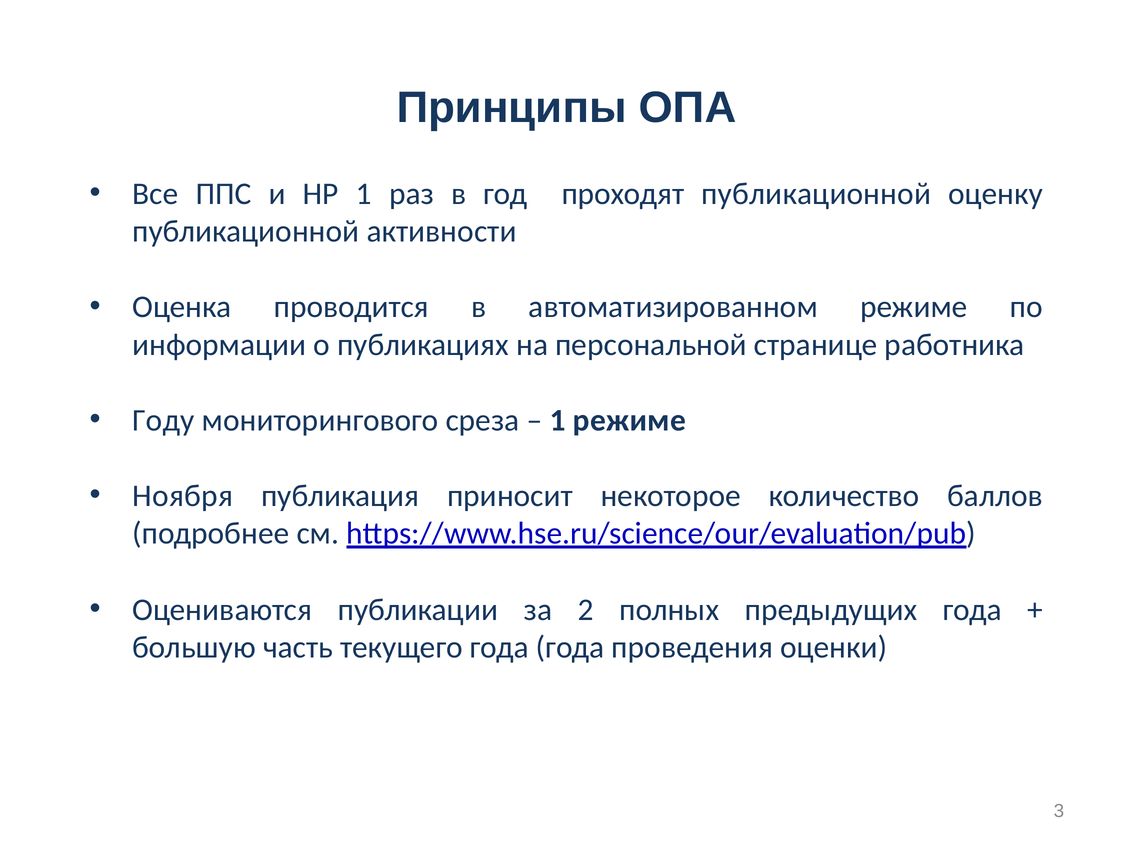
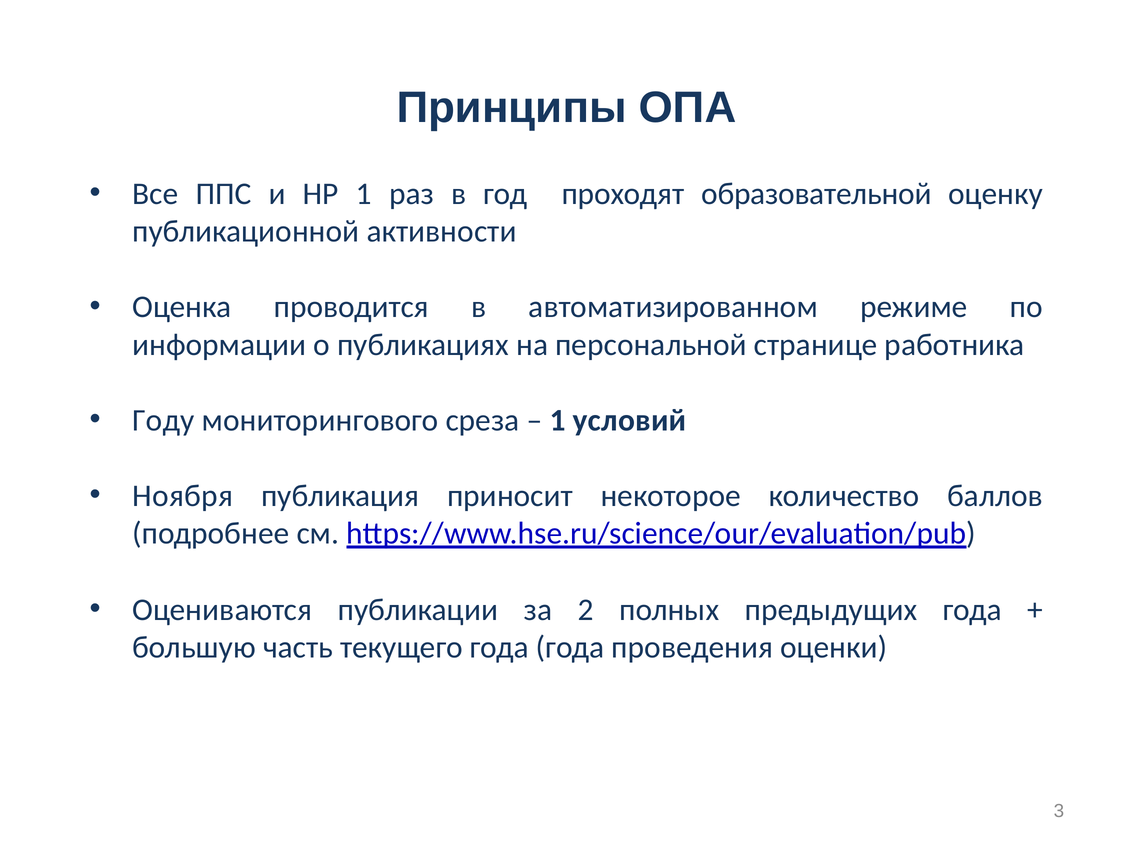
проходят публикационной: публикационной -> образовательной
1 режиме: режиме -> условий
